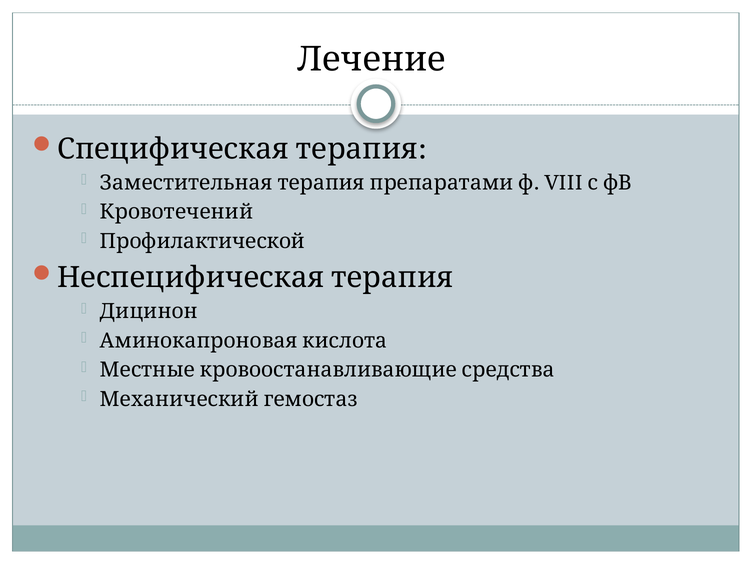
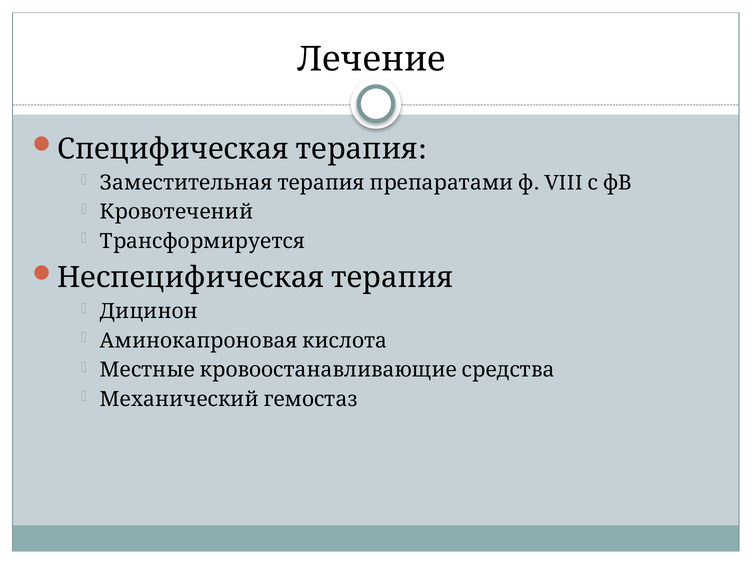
Профилактической: Профилактической -> Трансформируется
